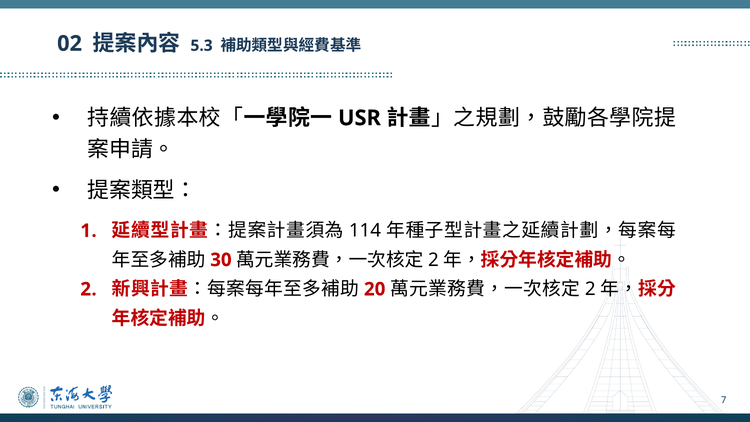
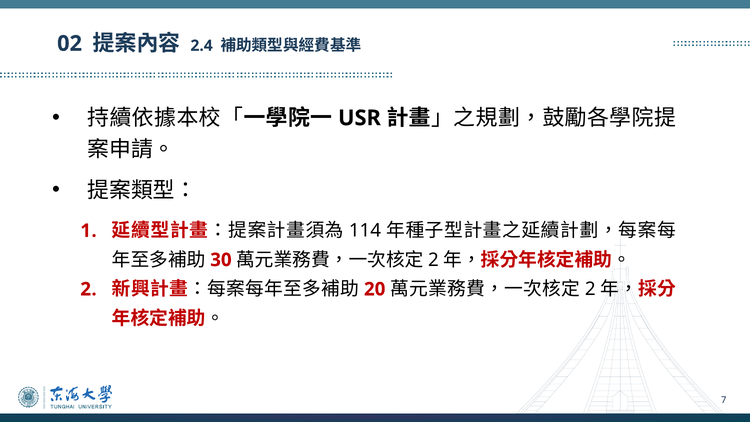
5.3: 5.3 -> 2.4
